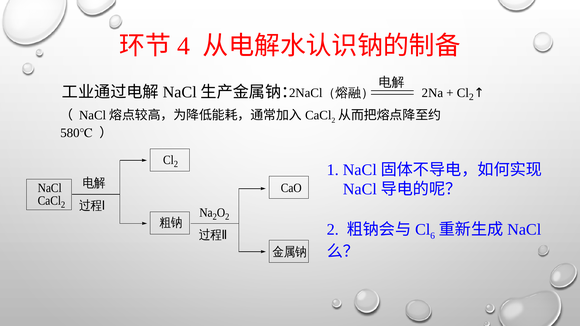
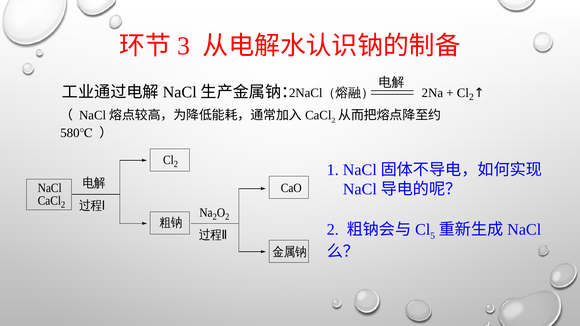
4: 4 -> 3
6: 6 -> 5
